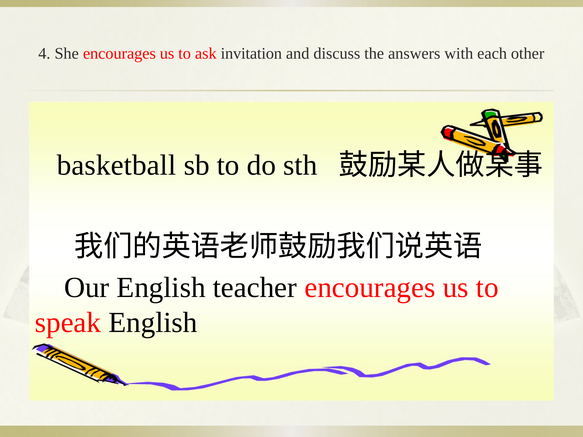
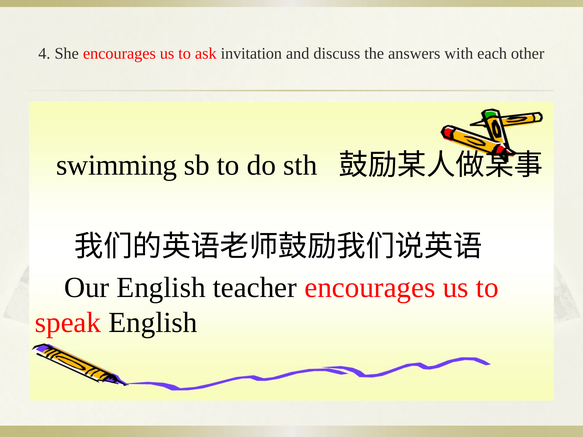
basketball: basketball -> swimming
